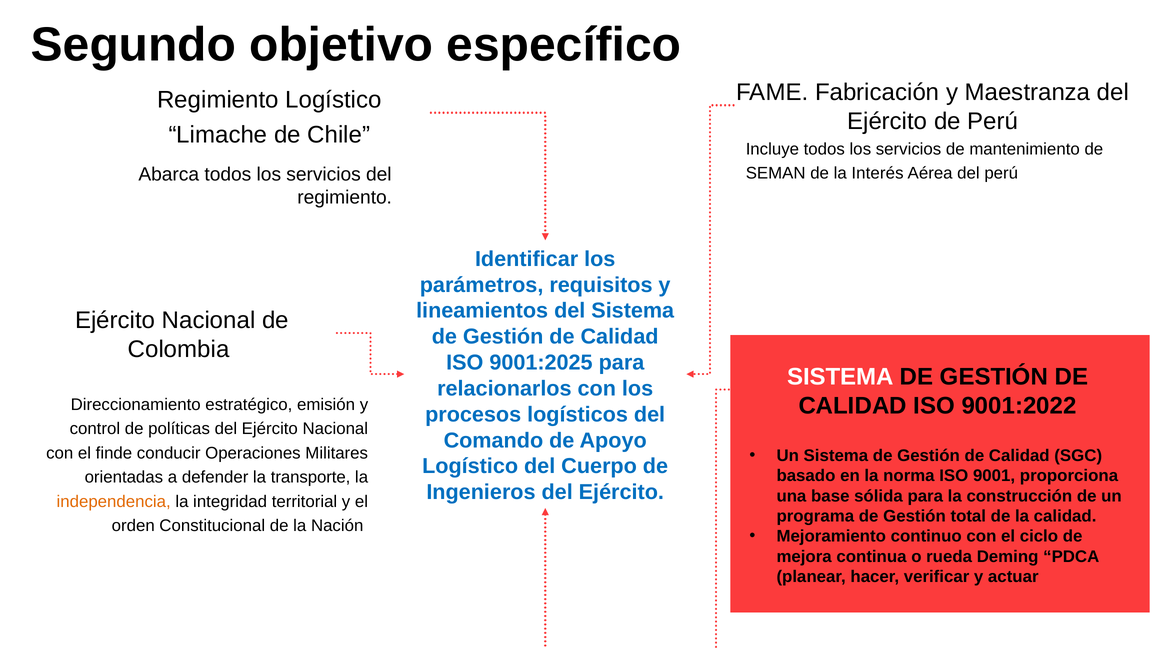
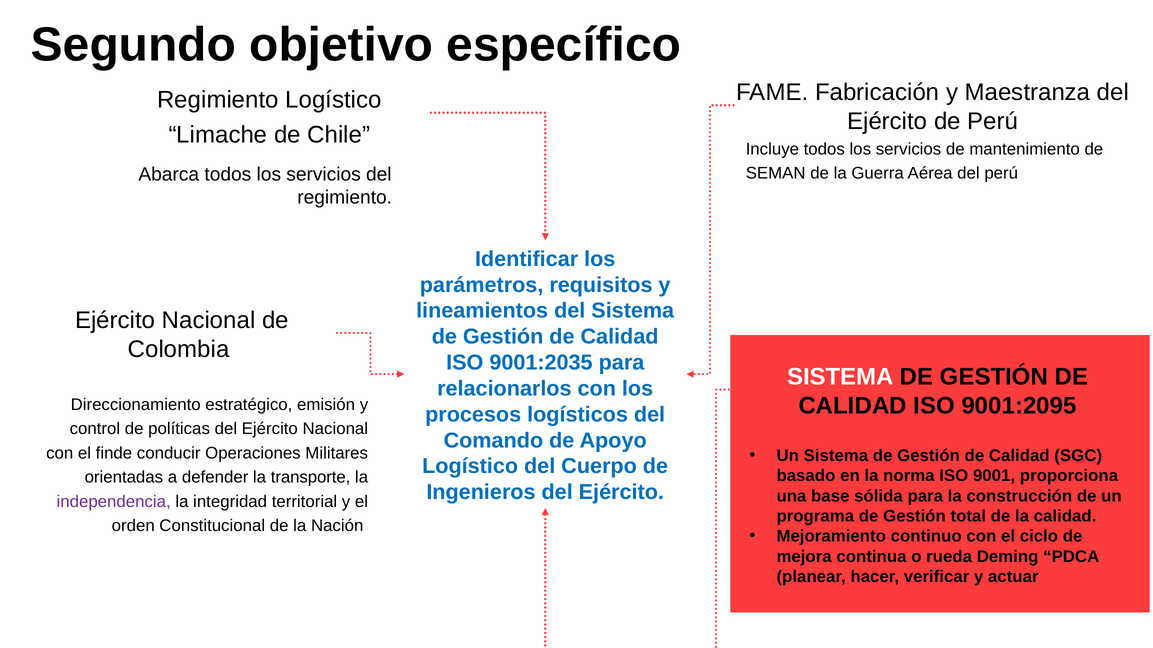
Interés: Interés -> Guerra
9001:2025: 9001:2025 -> 9001:2035
9001:2022: 9001:2022 -> 9001:2095
independencia colour: orange -> purple
